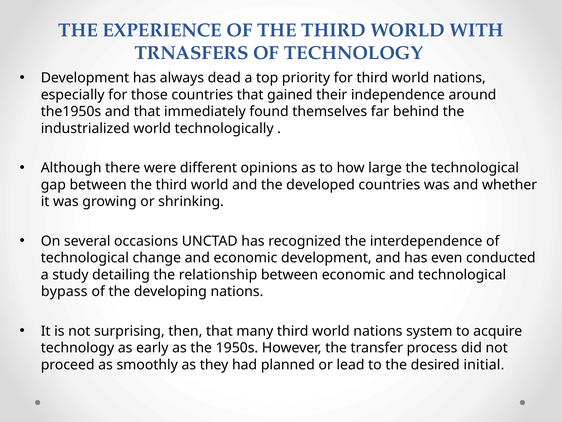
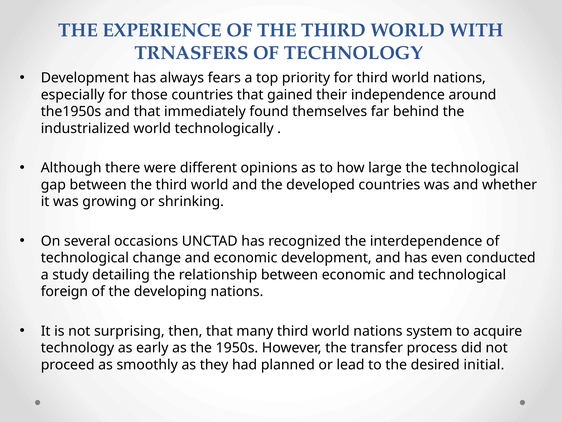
dead: dead -> fears
bypass: bypass -> foreign
